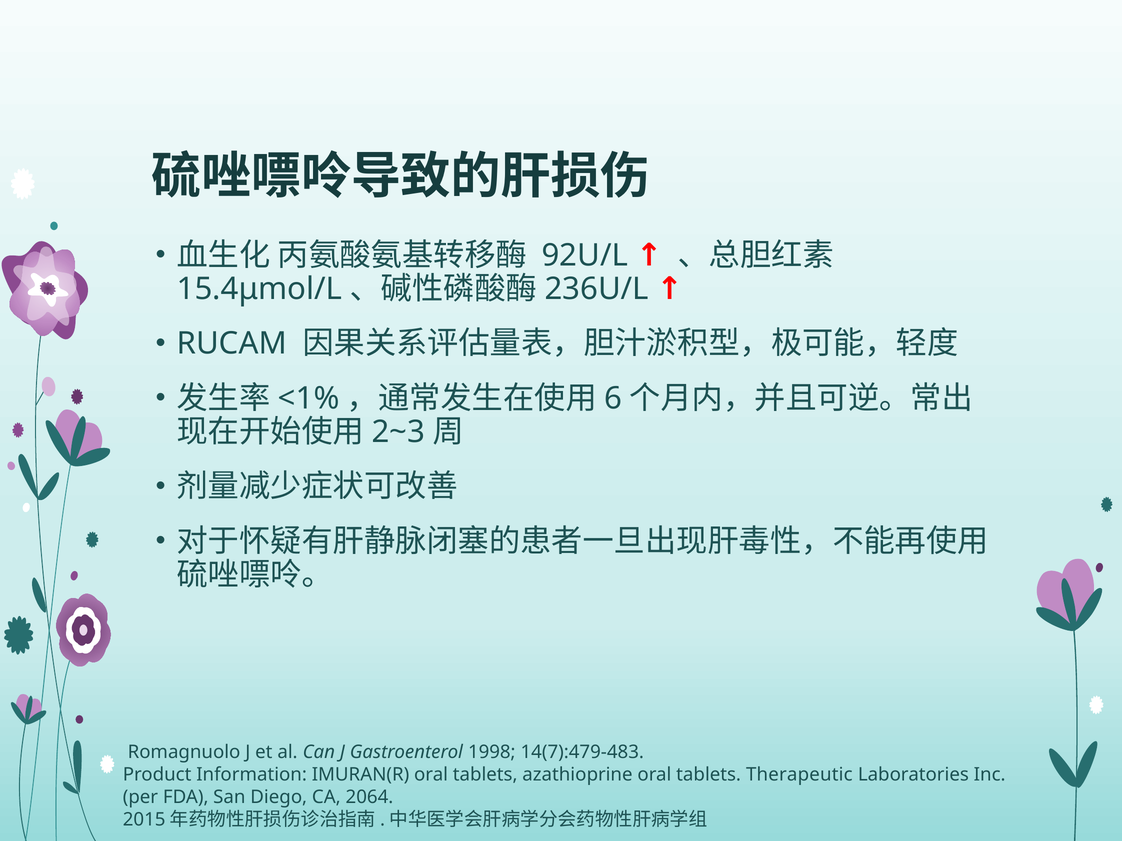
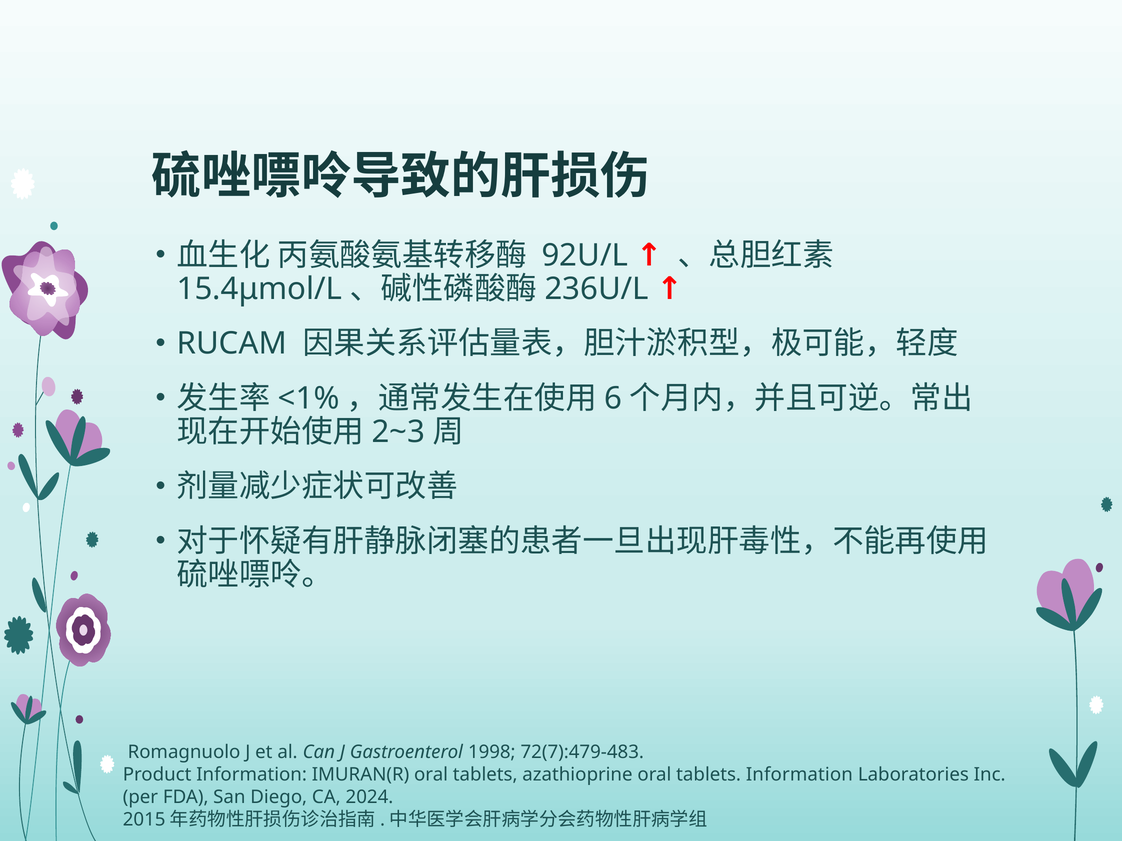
14(7):479-483: 14(7):479-483 -> 72(7):479-483
tablets Therapeutic: Therapeutic -> Information
2064: 2064 -> 2024
